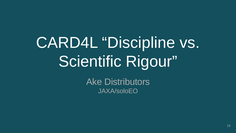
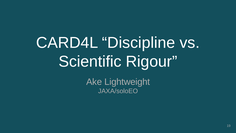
Distributors: Distributors -> Lightweight
